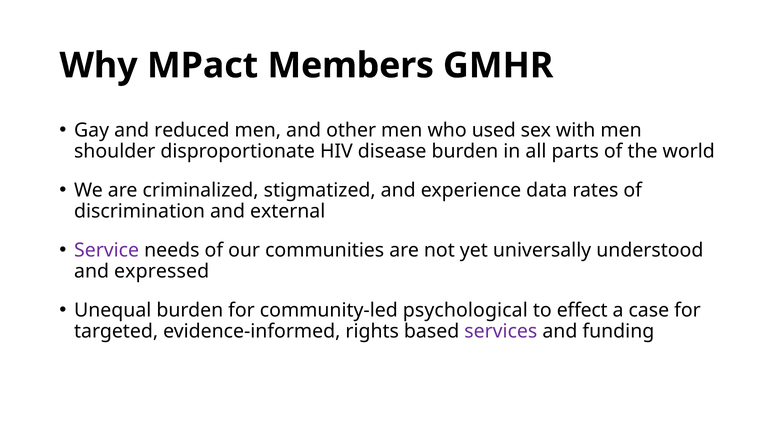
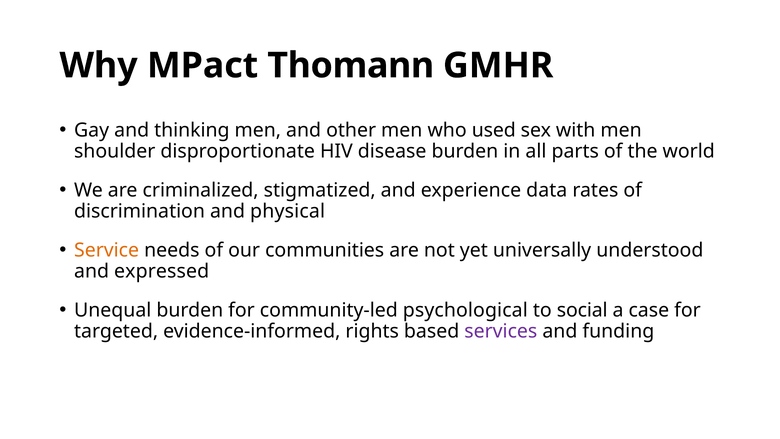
Members: Members -> Thomann
reduced: reduced -> thinking
external: external -> physical
Service colour: purple -> orange
effect: effect -> social
